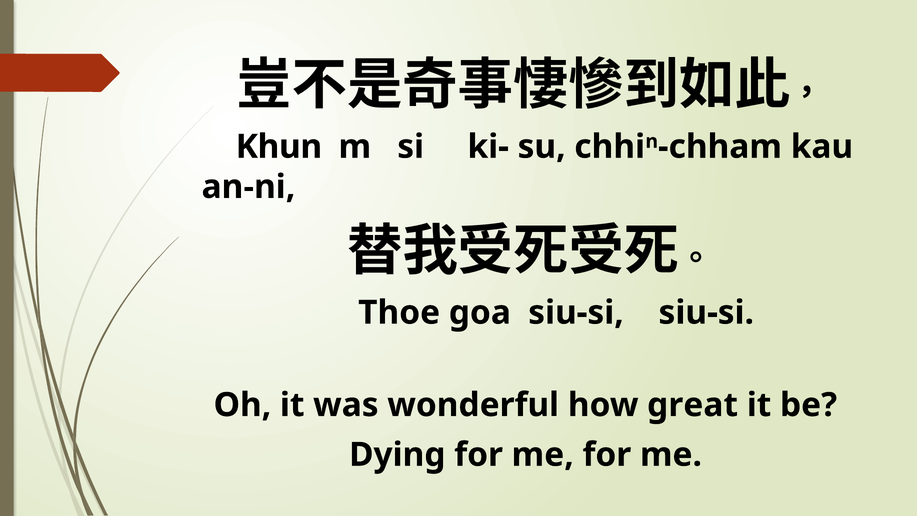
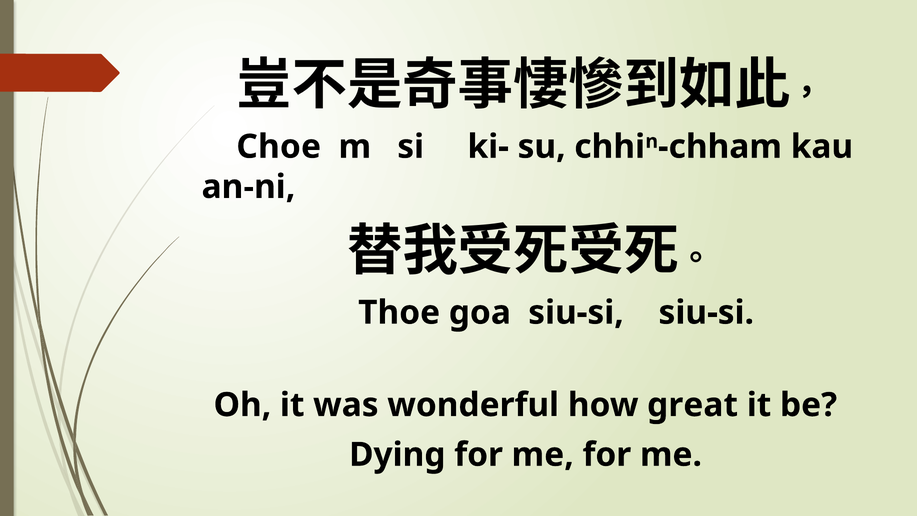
Khun: Khun -> Choe
